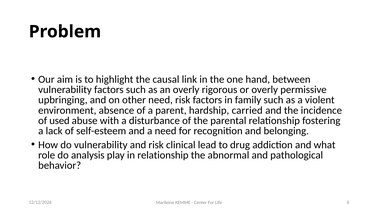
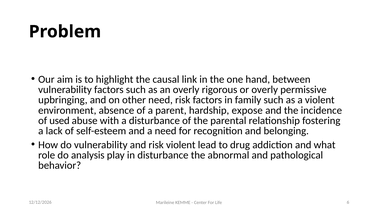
carried: carried -> expose
risk clinical: clinical -> violent
in relationship: relationship -> disturbance
